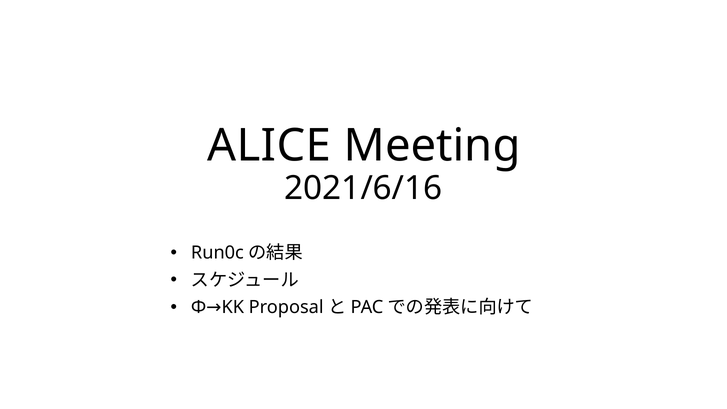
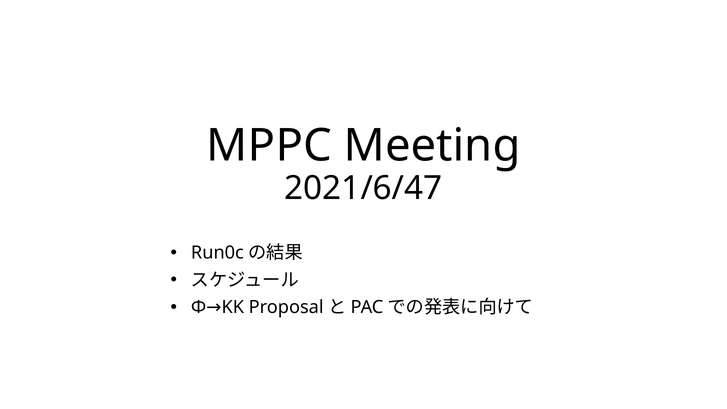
ALICE: ALICE -> MPPC
2021/6/16: 2021/6/16 -> 2021/6/47
